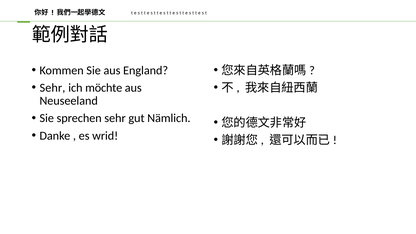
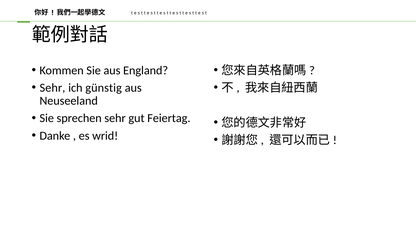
möchte: möchte -> günstig
Nämlich: Nämlich -> Feiertag
